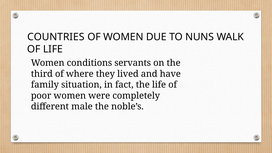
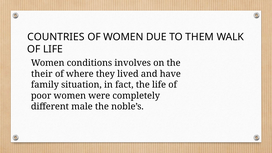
NUNS: NUNS -> THEM
servants: servants -> involves
third: third -> their
